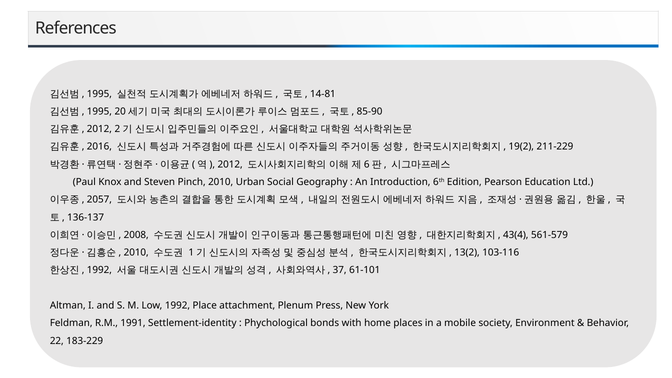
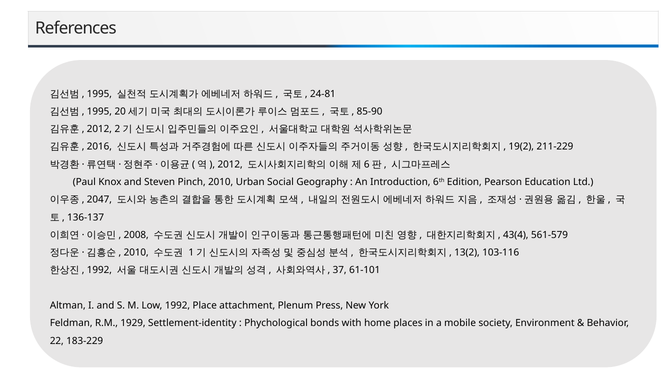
14-81: 14-81 -> 24-81
2057: 2057 -> 2047
1991: 1991 -> 1929
